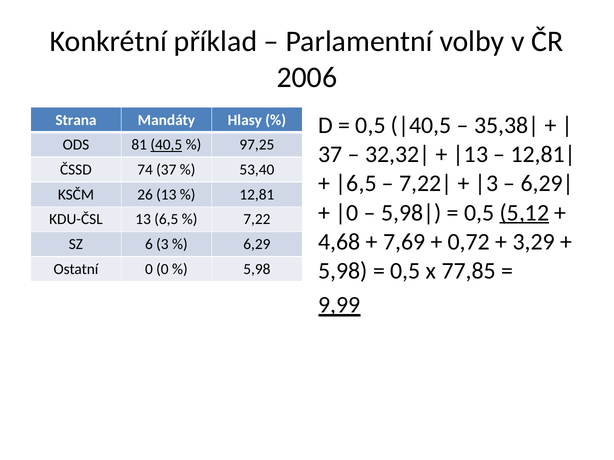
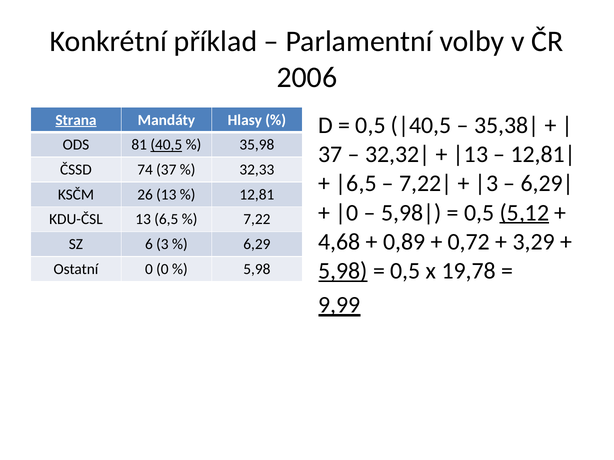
Strana underline: none -> present
97,25: 97,25 -> 35,98
53,40: 53,40 -> 32,33
7,69: 7,69 -> 0,89
5,98 at (343, 271) underline: none -> present
77,85: 77,85 -> 19,78
